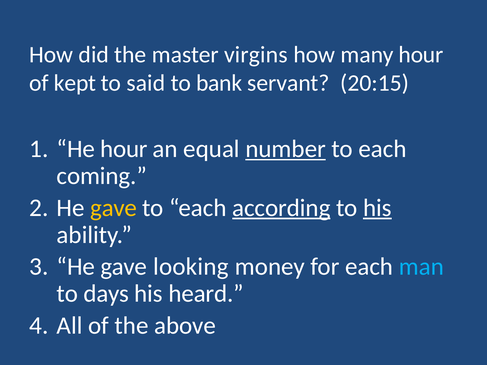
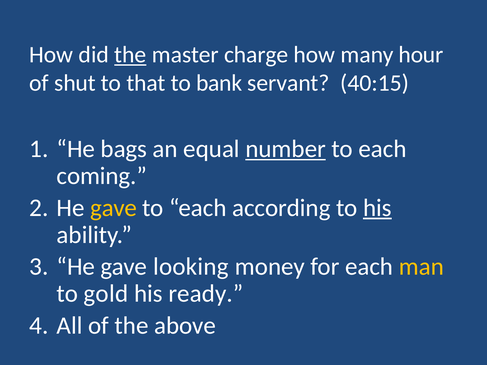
the at (130, 55) underline: none -> present
virgins: virgins -> charge
kept: kept -> shut
said: said -> that
20:15: 20:15 -> 40:15
He hour: hour -> bags
according underline: present -> none
man colour: light blue -> yellow
days: days -> gold
heard: heard -> ready
